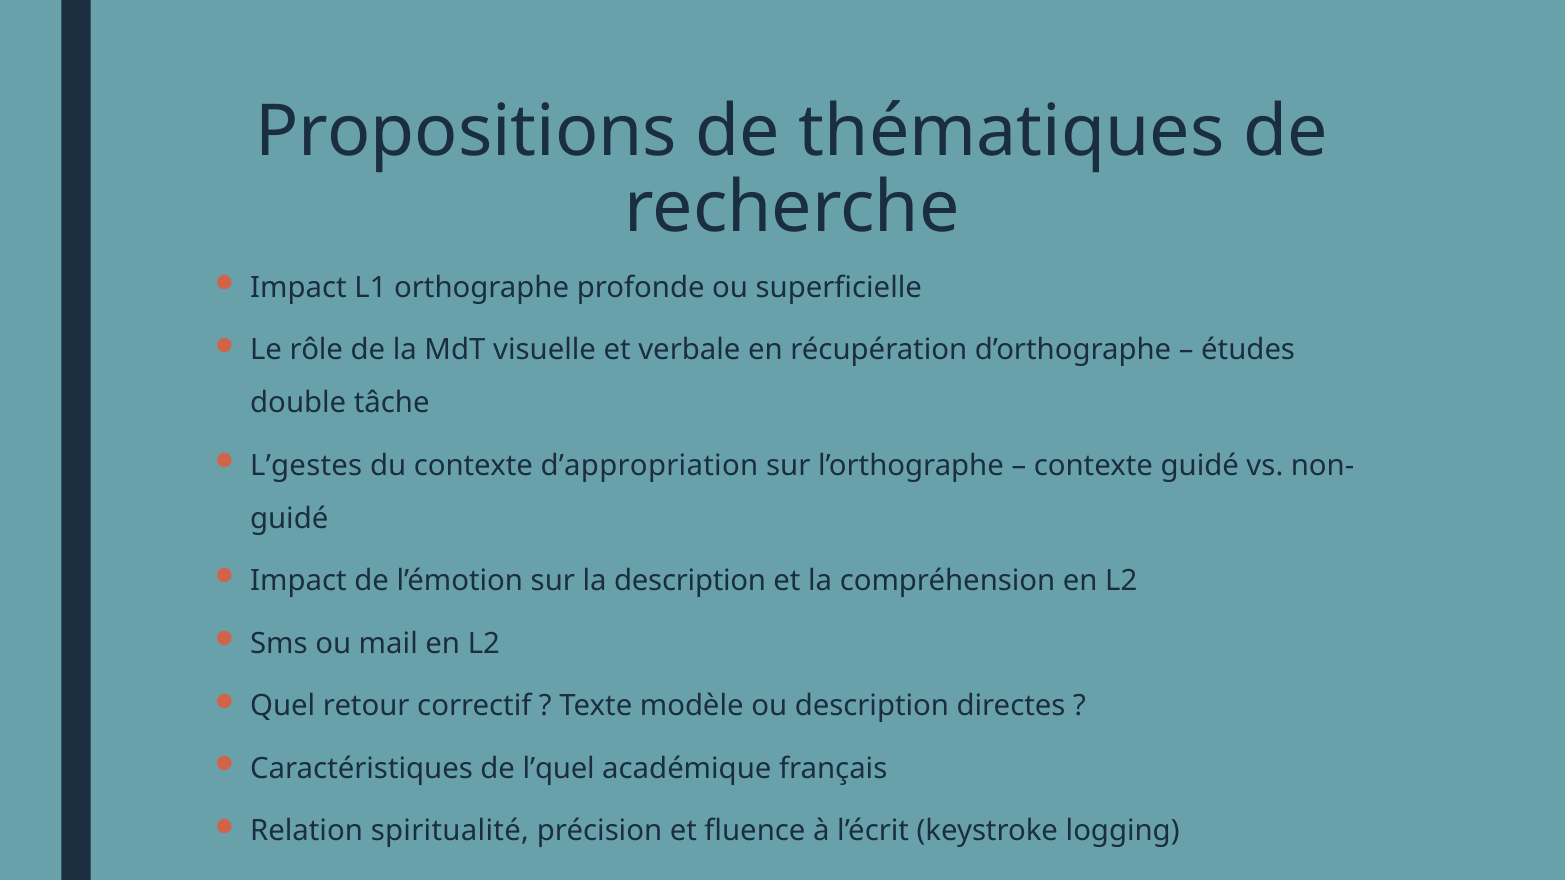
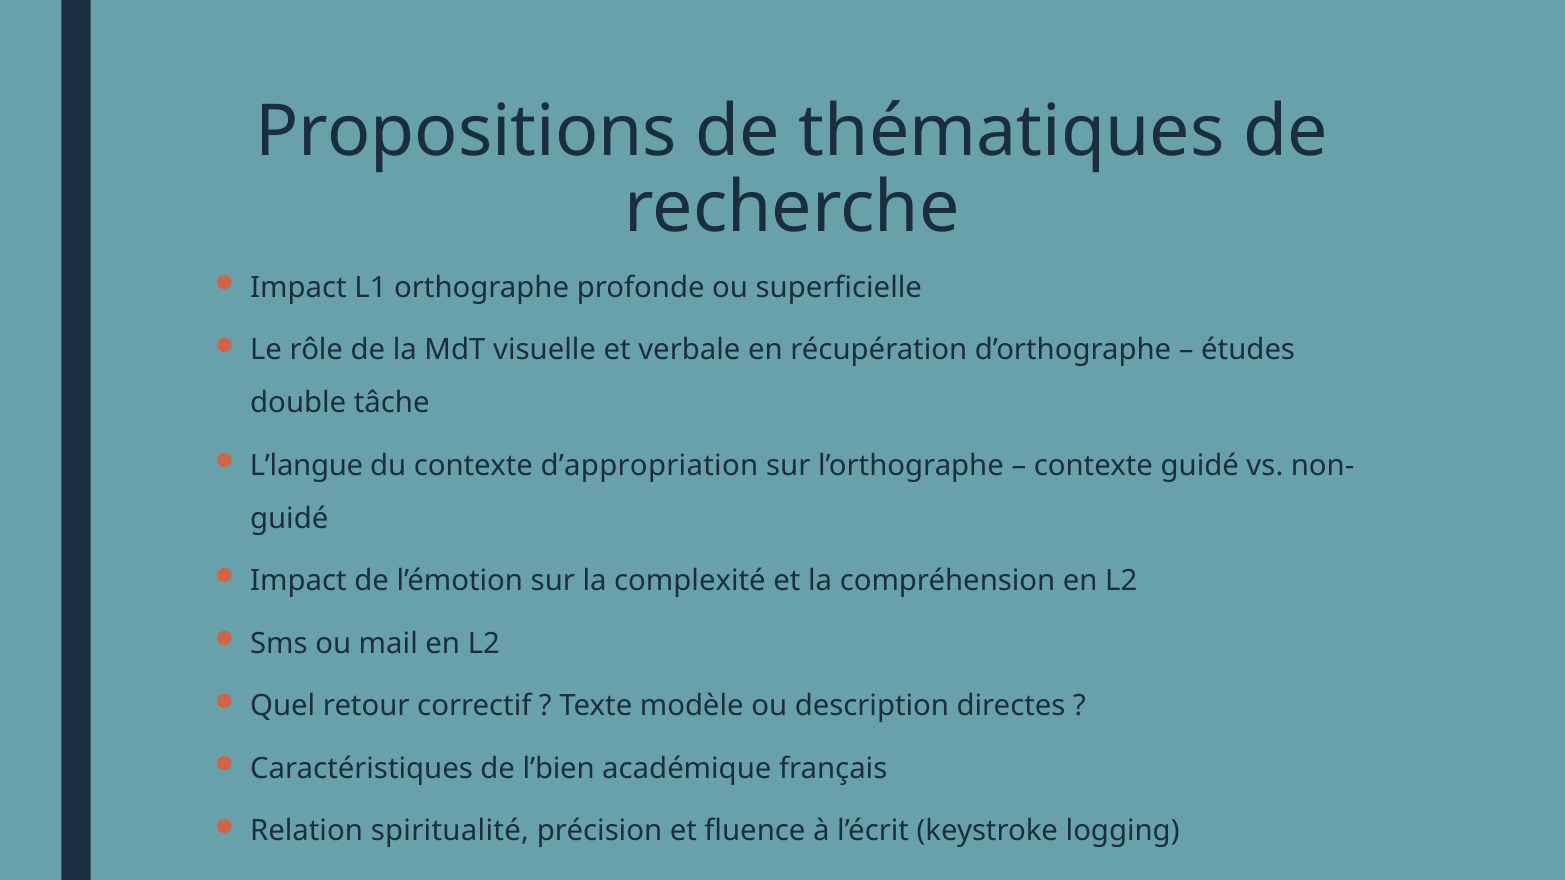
L’gestes: L’gestes -> L’langue
la description: description -> complexité
l’quel: l’quel -> l’bien
